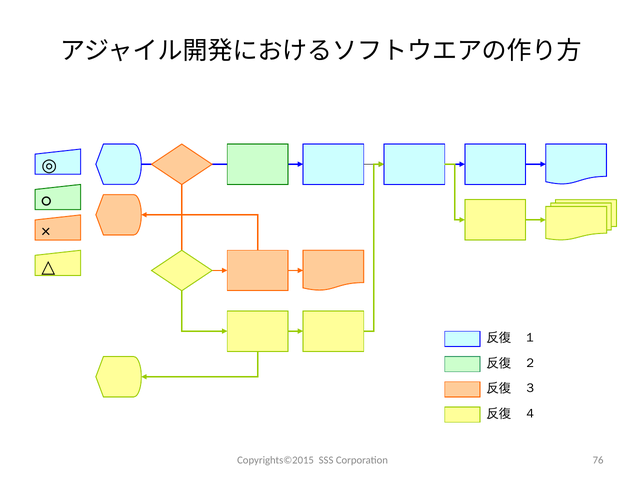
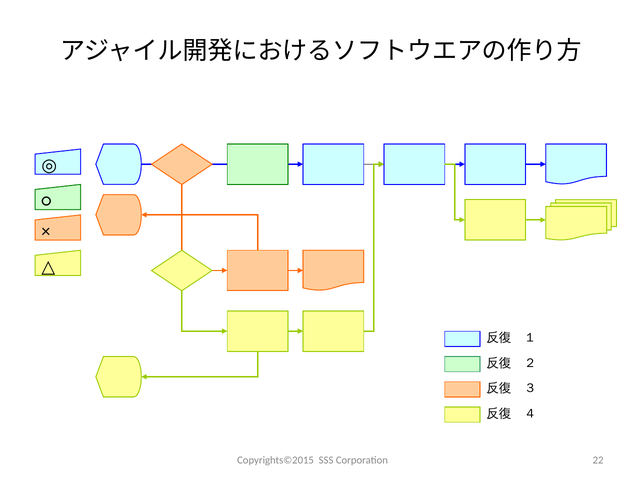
76: 76 -> 22
